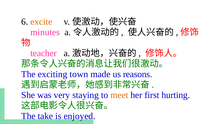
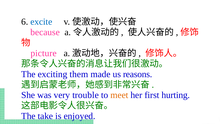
excite colour: orange -> blue
minutes: minutes -> because
teacher: teacher -> picture
town: town -> them
staying: staying -> trouble
